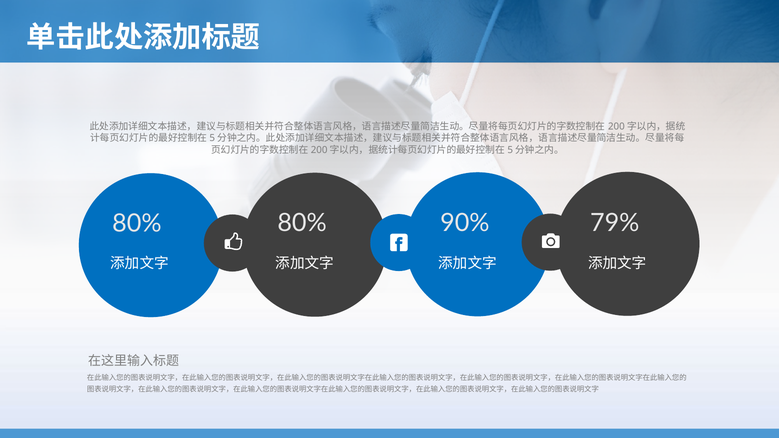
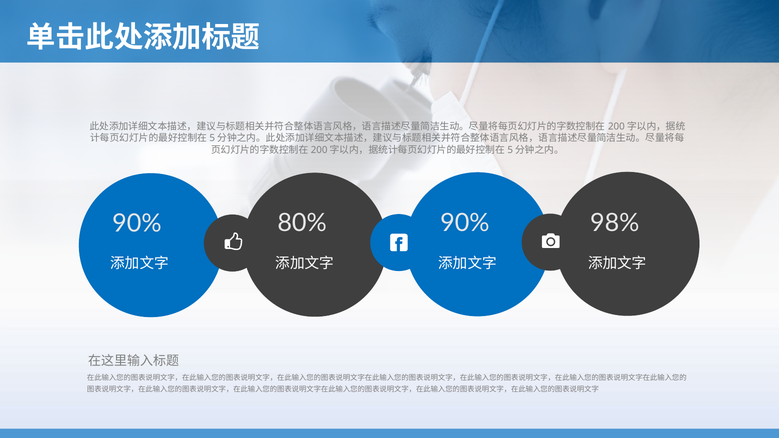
79%: 79% -> 98%
80% at (137, 223): 80% -> 90%
